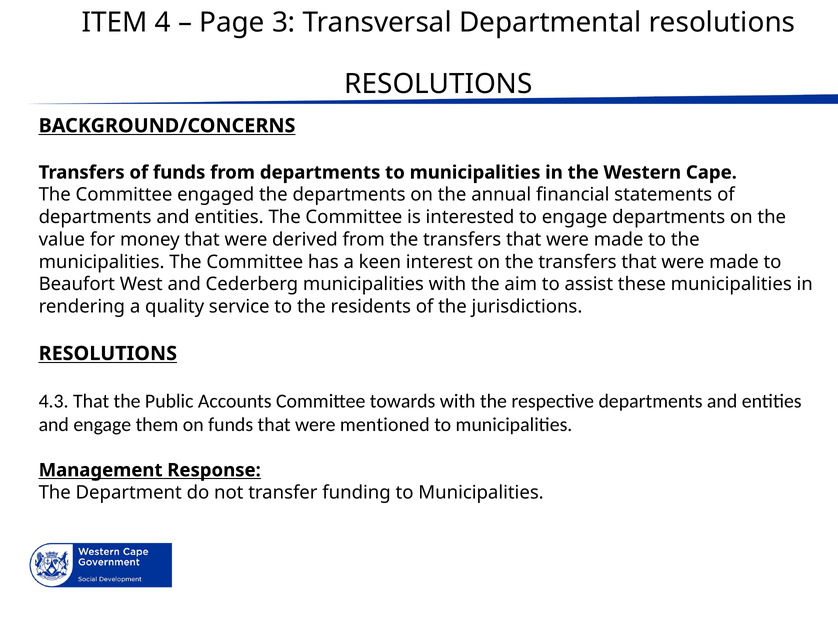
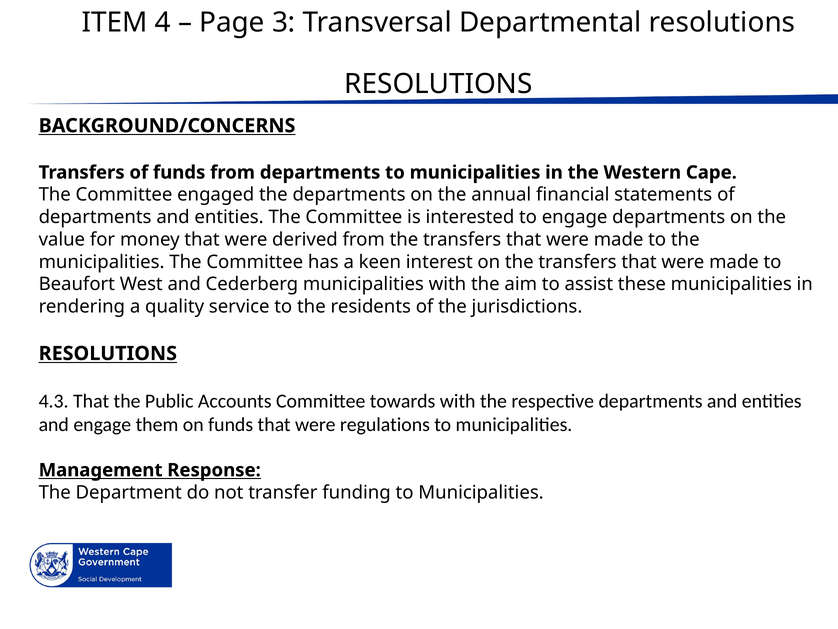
mentioned: mentioned -> regulations
